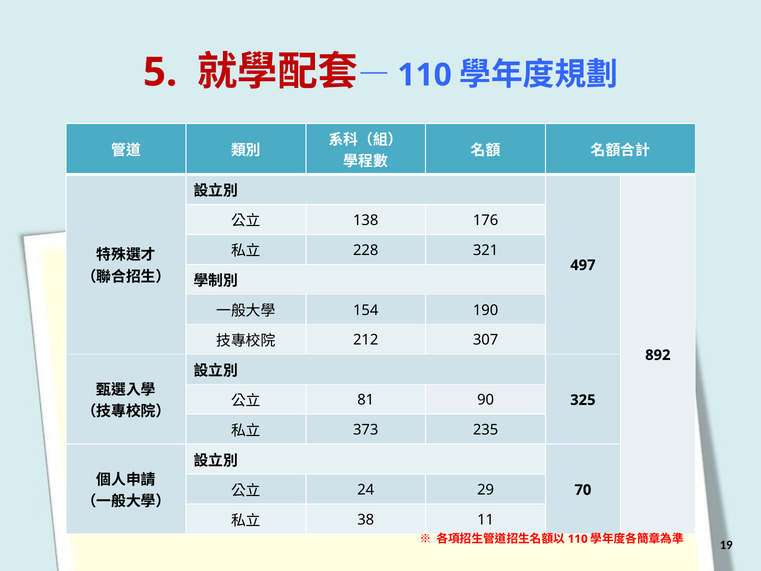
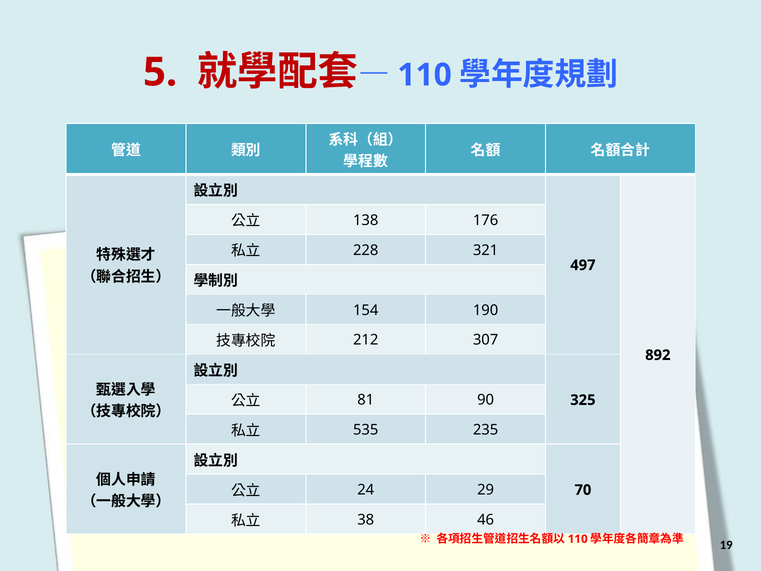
373: 373 -> 535
11: 11 -> 46
